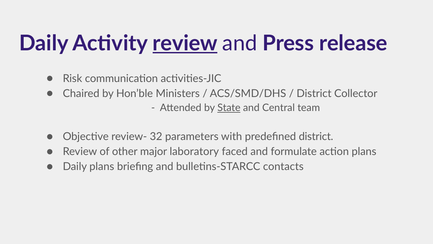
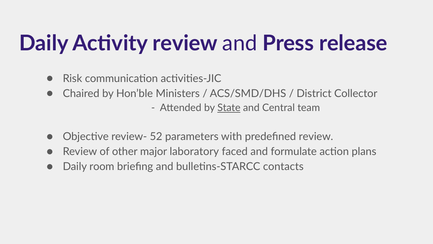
review at (185, 43) underline: present -> none
32: 32 -> 52
predefined district: district -> review
Daily plans: plans -> room
